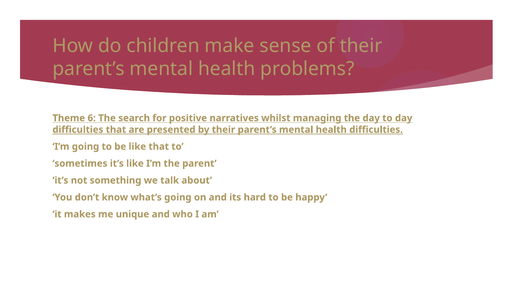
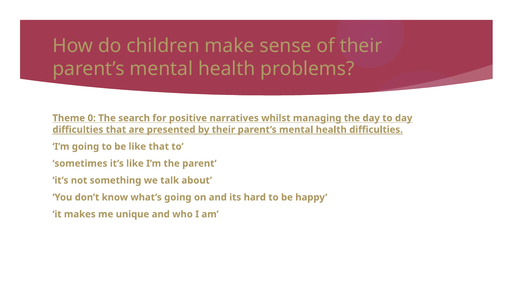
6: 6 -> 0
